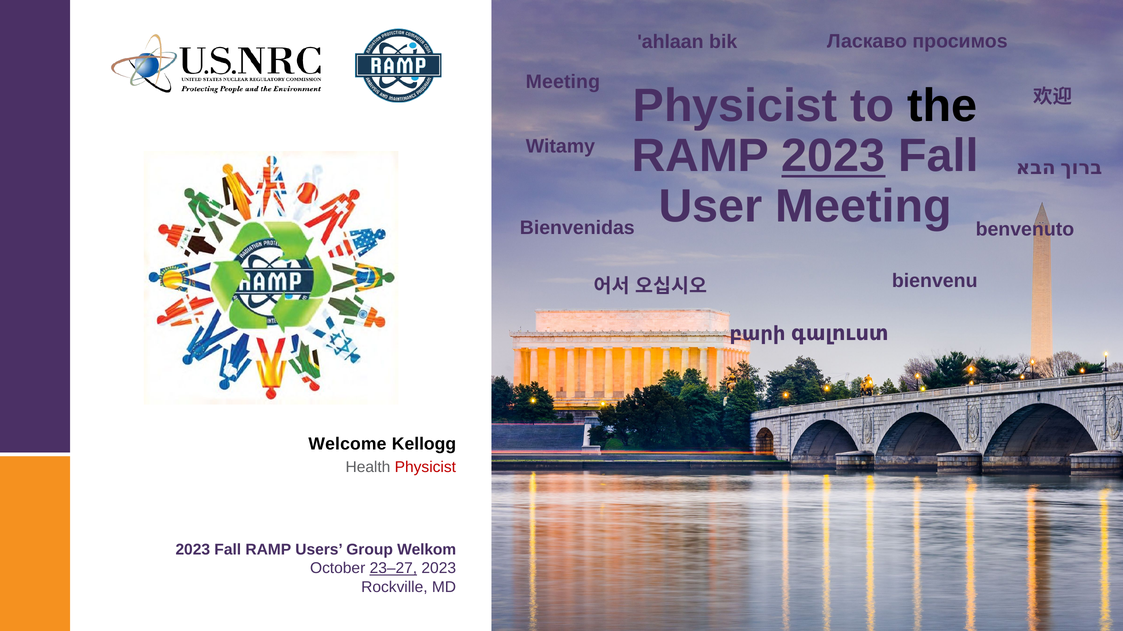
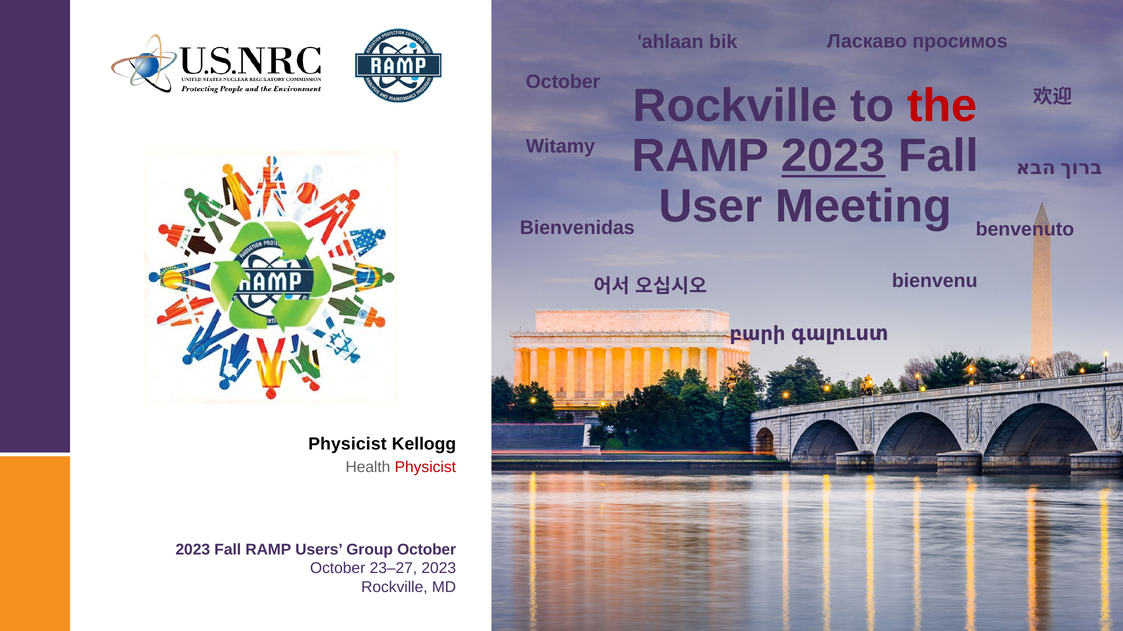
Meeting at (563, 82): Meeting -> October
Physicist at (735, 106): Physicist -> Rockville
the colour: black -> red
Welcome at (347, 445): Welcome -> Physicist
Group Welkom: Welkom -> October
23–27 underline: present -> none
